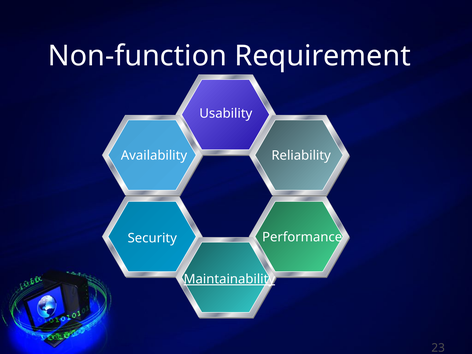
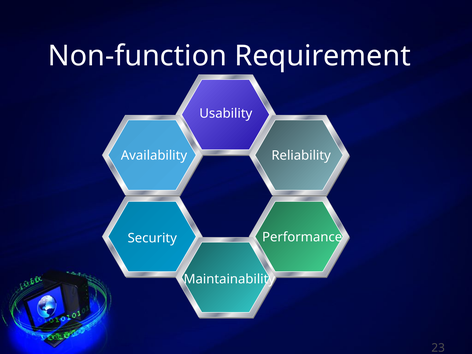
Maintainability underline: present -> none
